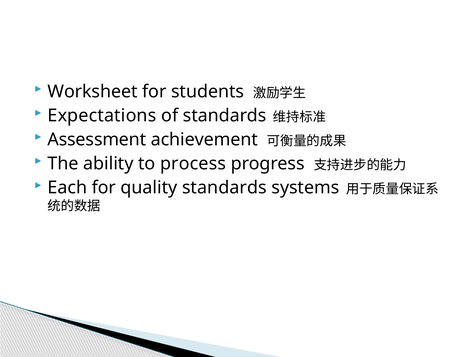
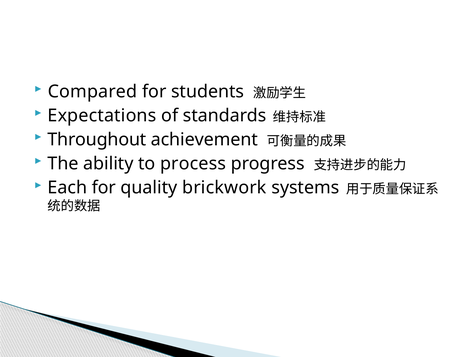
Worksheet: Worksheet -> Compared
Assessment: Assessment -> Throughout
quality standards: standards -> brickwork
